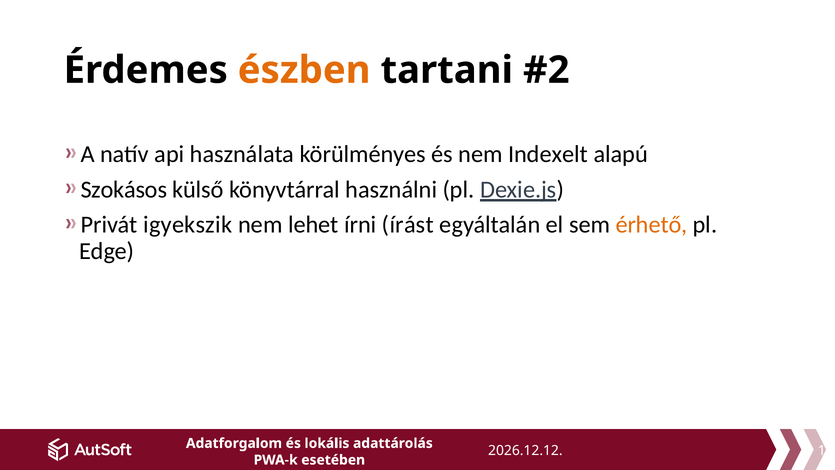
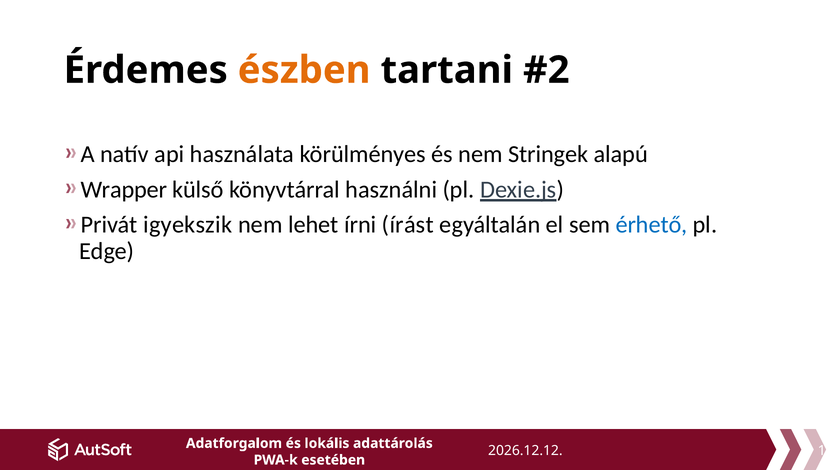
Indexelt: Indexelt -> Stringek
Szokásos: Szokásos -> Wrapper
érhető colour: orange -> blue
